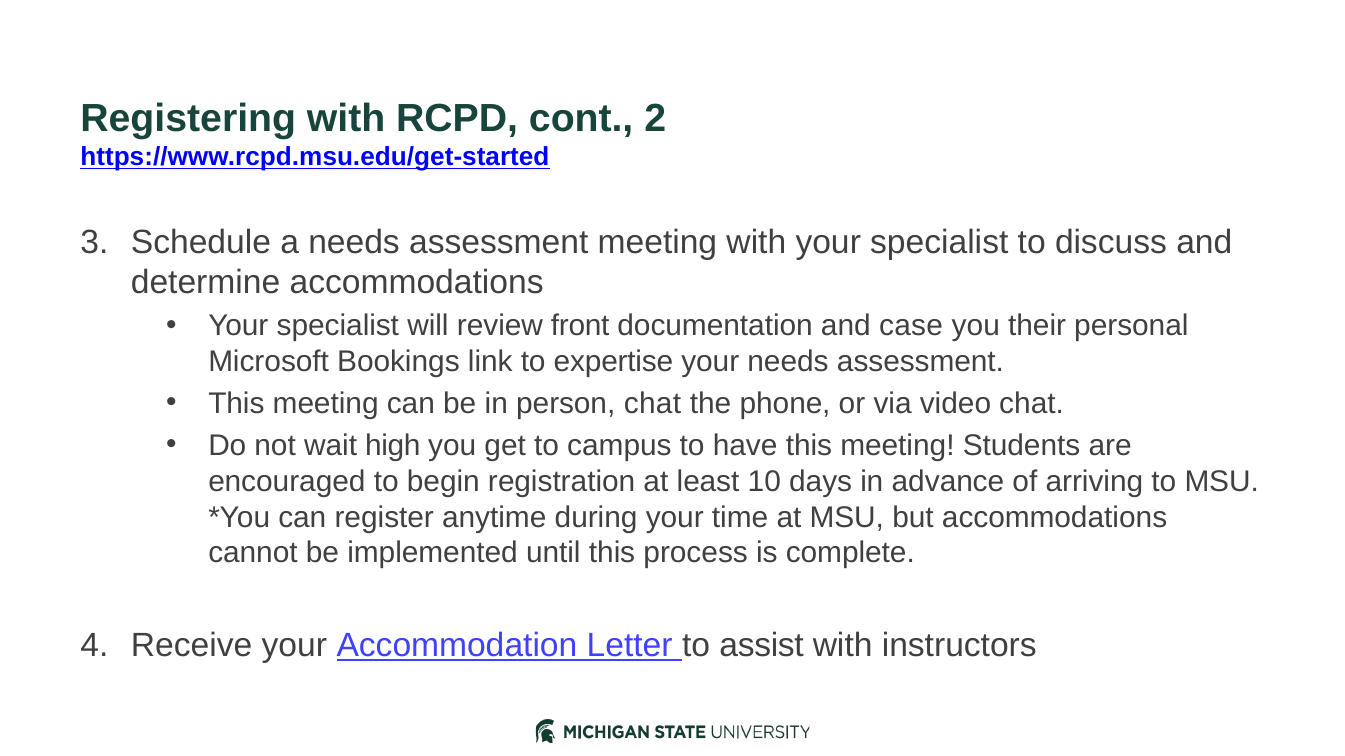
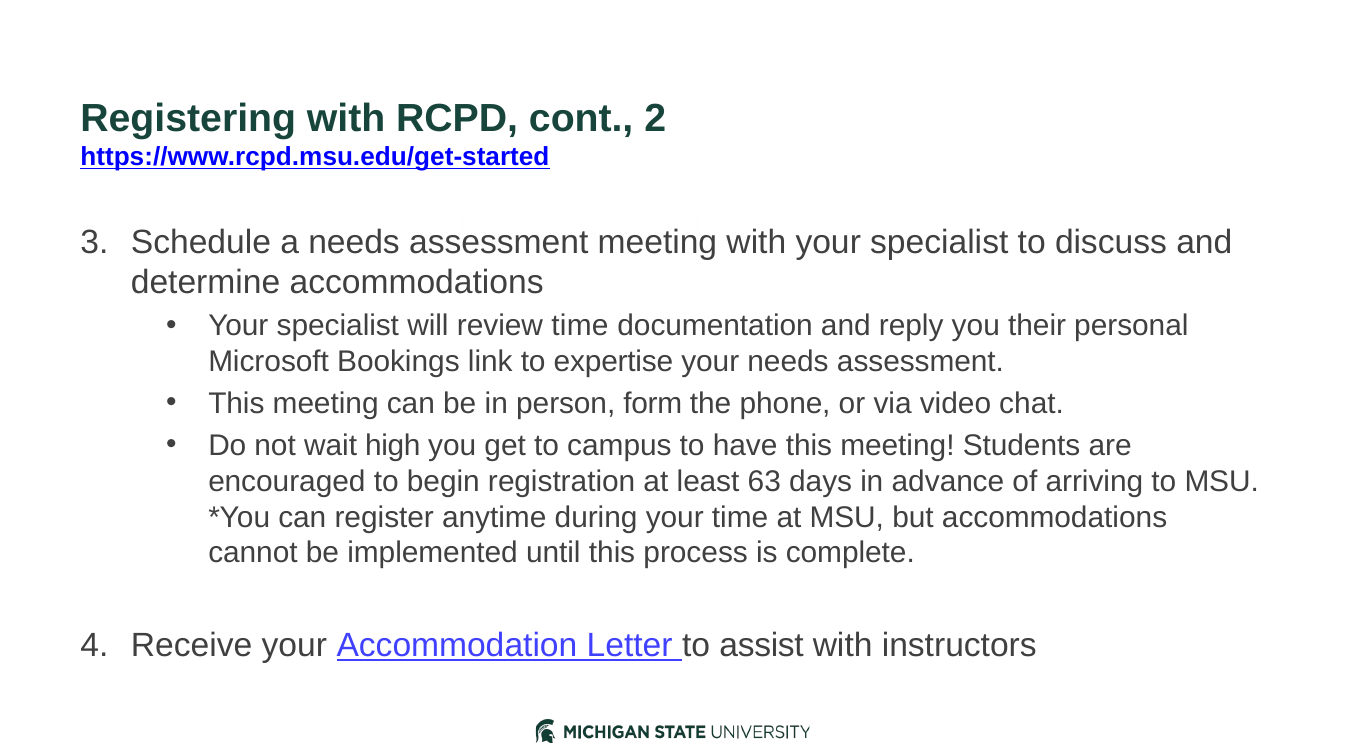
review front: front -> time
case: case -> reply
person chat: chat -> form
10: 10 -> 63
